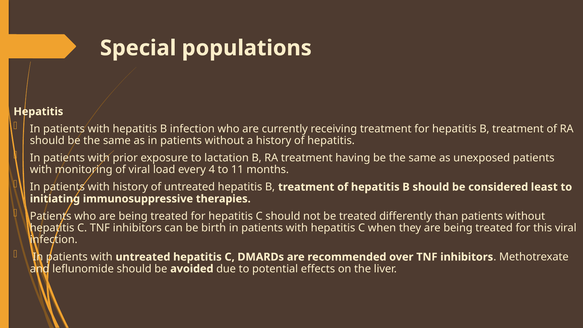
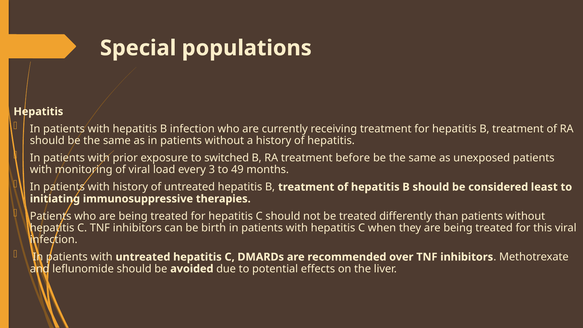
lactation: lactation -> switched
having: having -> before
4: 4 -> 3
11: 11 -> 49
